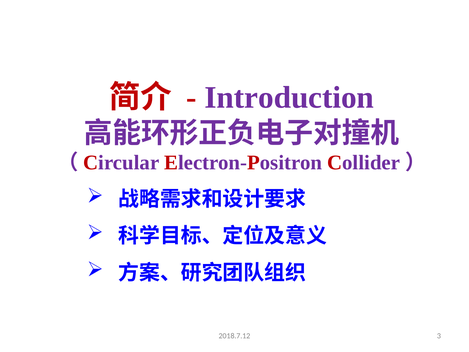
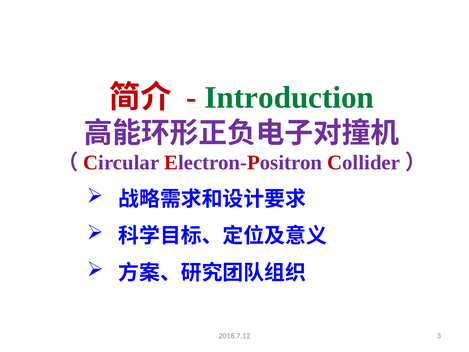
Introduction colour: purple -> green
